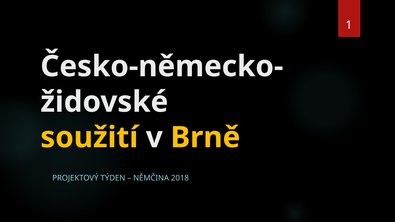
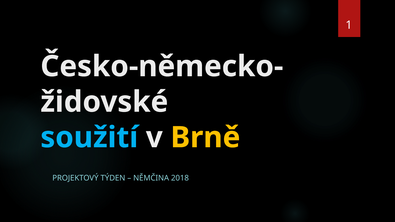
soužití colour: yellow -> light blue
